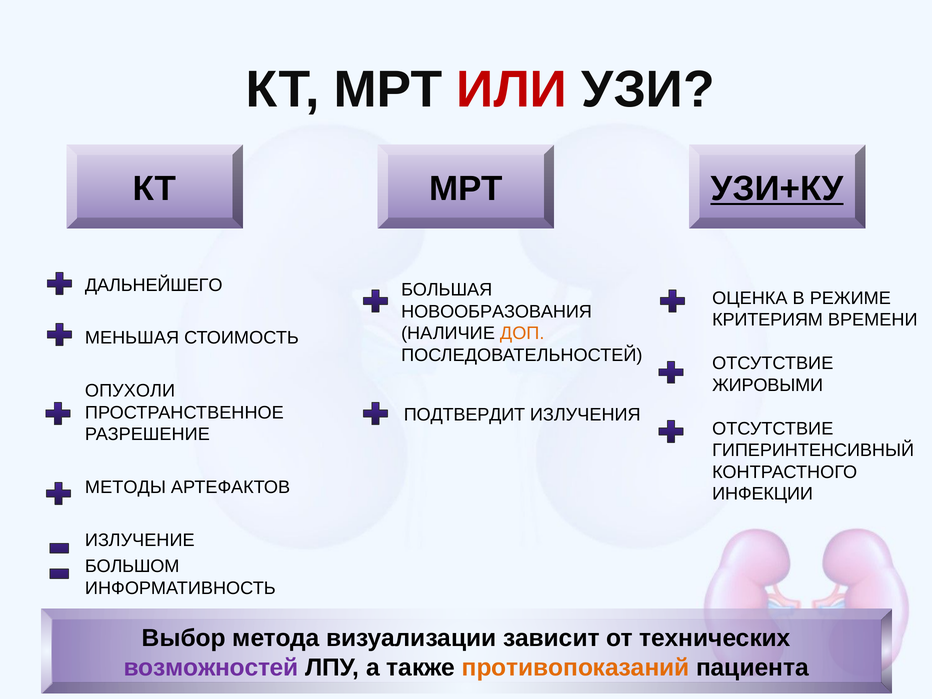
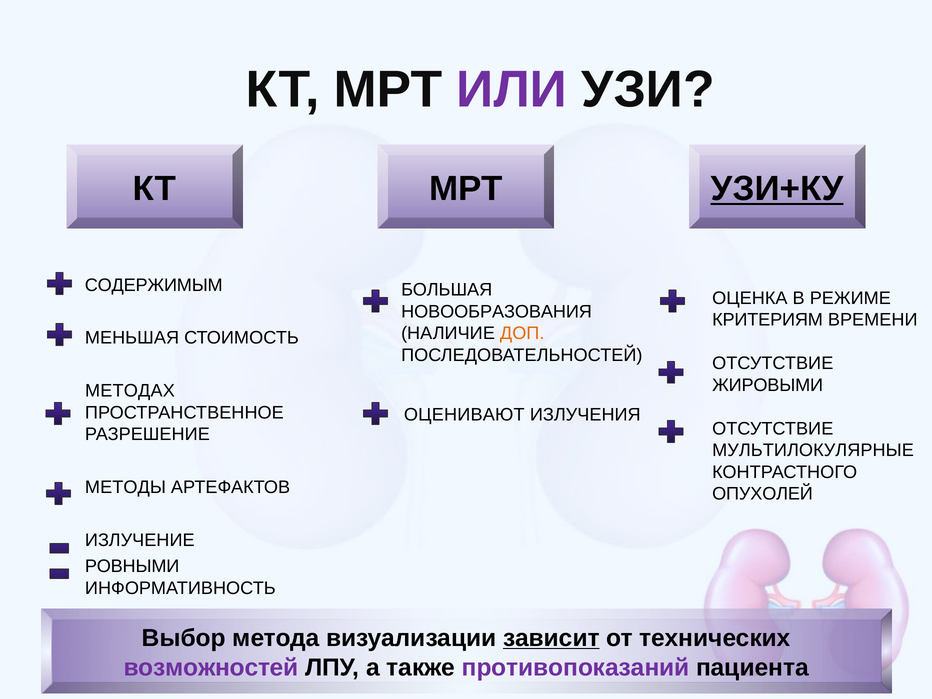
ИЛИ colour: red -> purple
ДАЛЬНЕЙШЕГО: ДАЛЬНЕЙШЕГО -> СОДЕРЖИМЫМ
ОПУХОЛИ: ОПУХОЛИ -> МЕТОДАХ
ПОДТВЕРДИТ: ПОДТВЕРДИТ -> ОЦЕНИВАЮТ
ГИПЕРИНТЕНСИВНЫЙ: ГИПЕРИНТЕНСИВНЫЙ -> МУЛЬТИЛОКУЛЯРНЫЕ
ИНФЕКЦИИ: ИНФЕКЦИИ -> ОПУХОЛЕЙ
БОЛЬШОМ: БОЛЬШОМ -> РОВНЫМИ
зависит underline: none -> present
противопоказаний colour: orange -> purple
